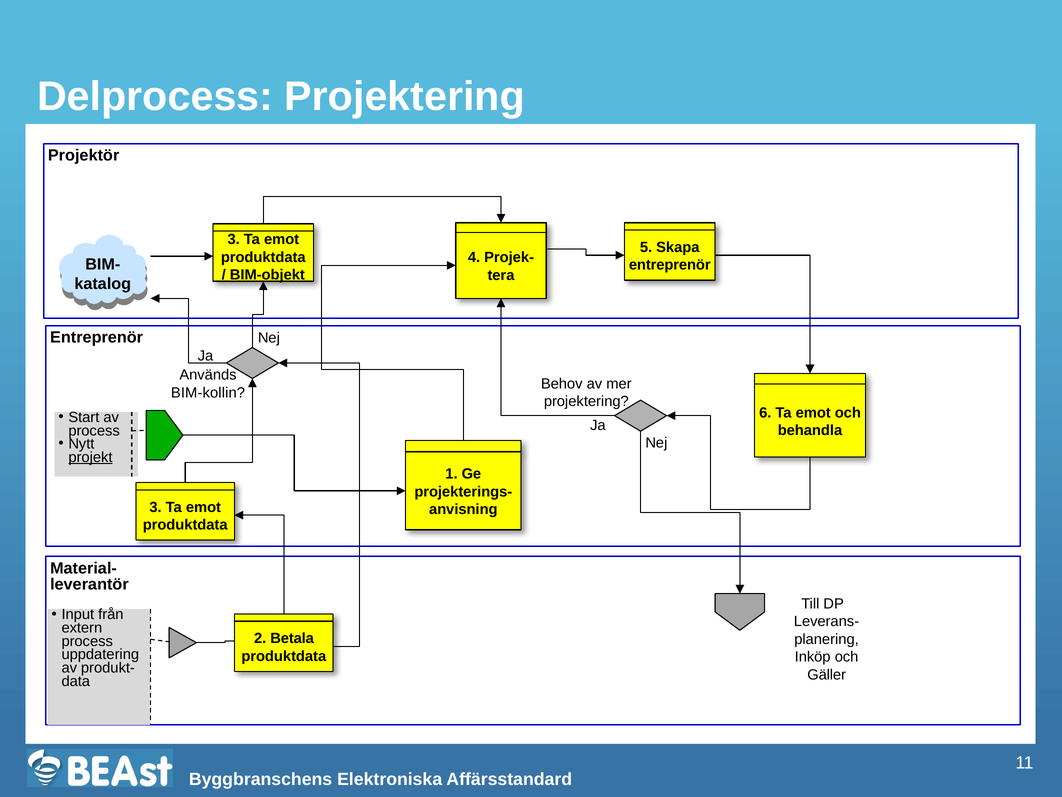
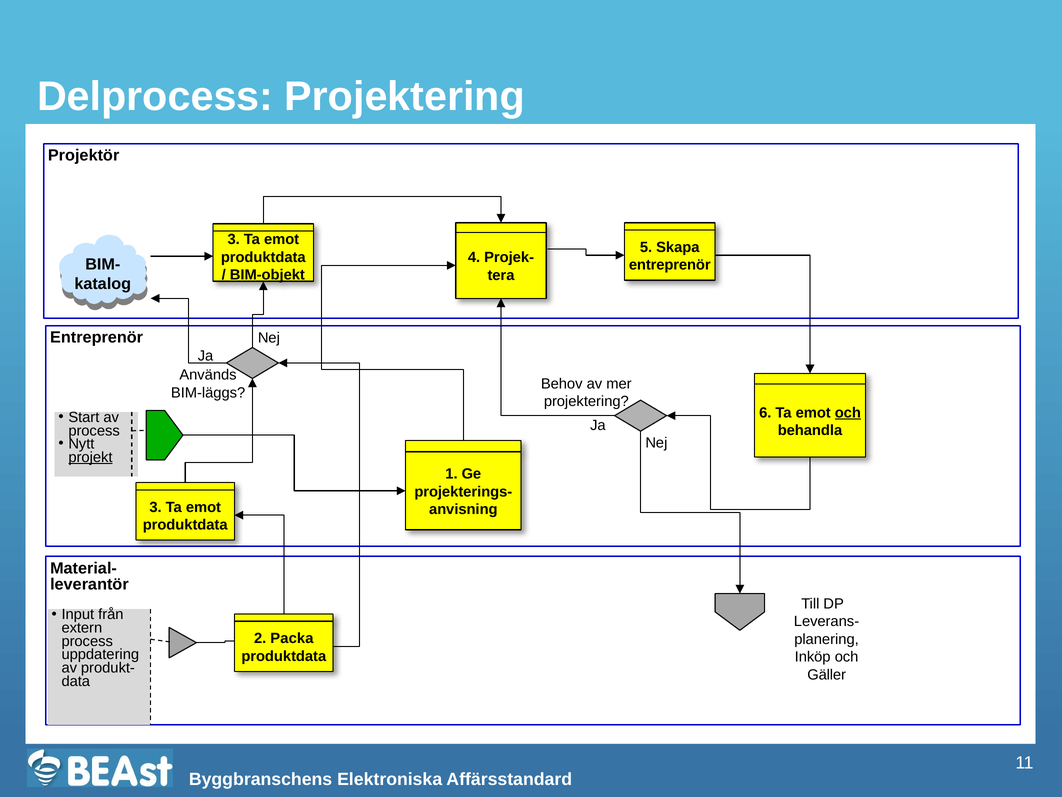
BIM-kollin: BIM-kollin -> BIM-läggs
och at (848, 412) underline: none -> present
Betala: Betala -> Packa
